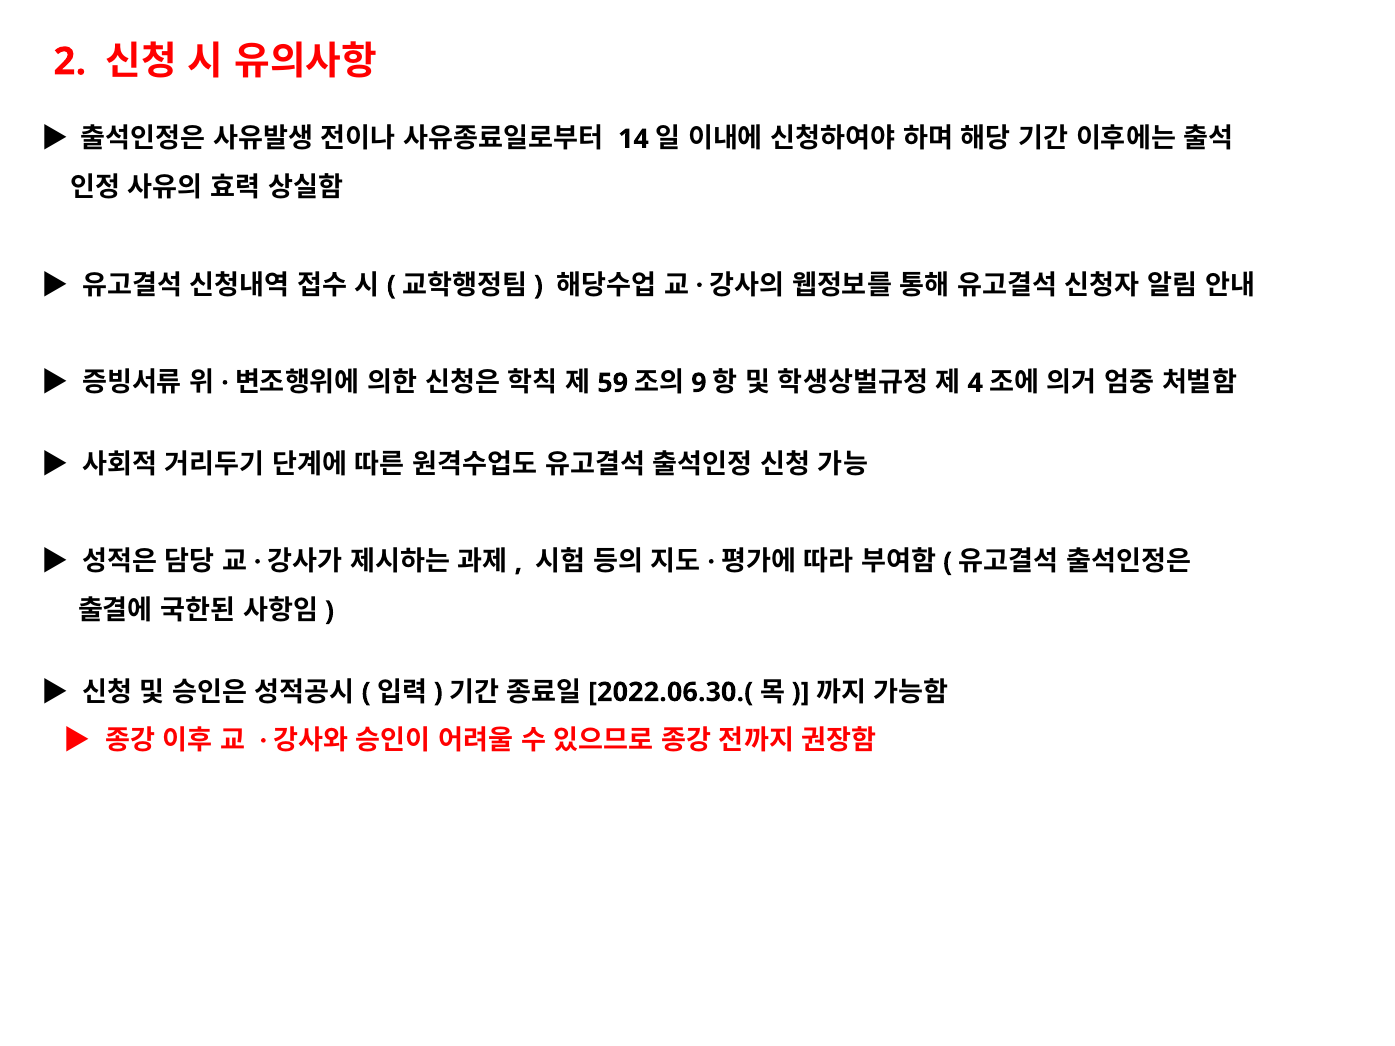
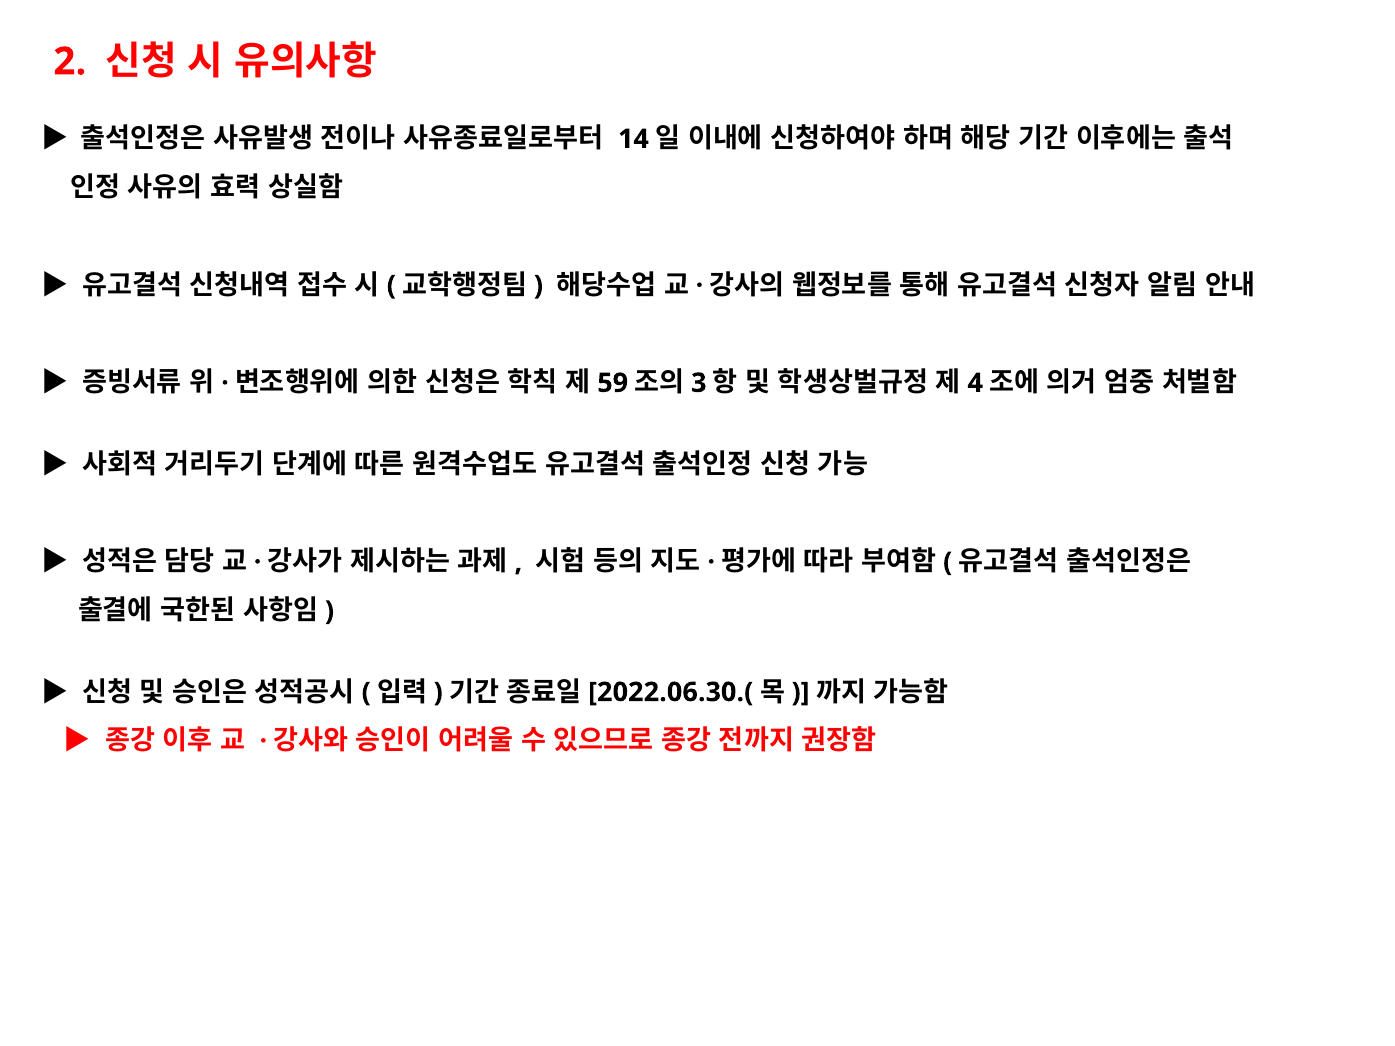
9: 9 -> 3
